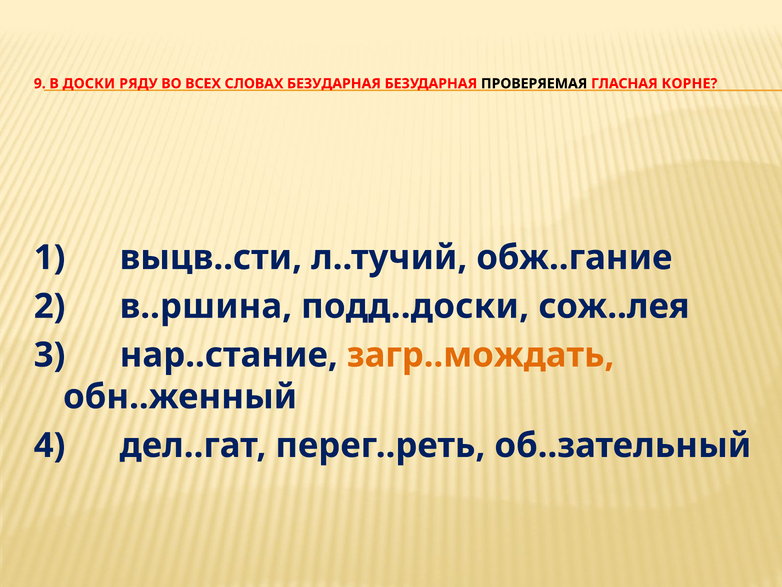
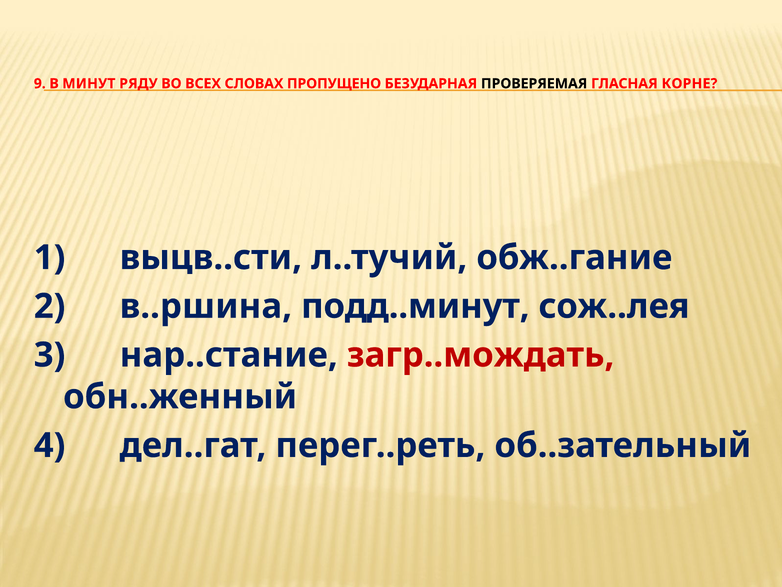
ДОСКИ: ДОСКИ -> МИНУТ
СЛОВАХ БЕЗУДАРНАЯ: БЕЗУДАРНАЯ -> ПРОПУЩЕНО
подд..доски: подд..доски -> подд..минут
загр..мождать colour: orange -> red
